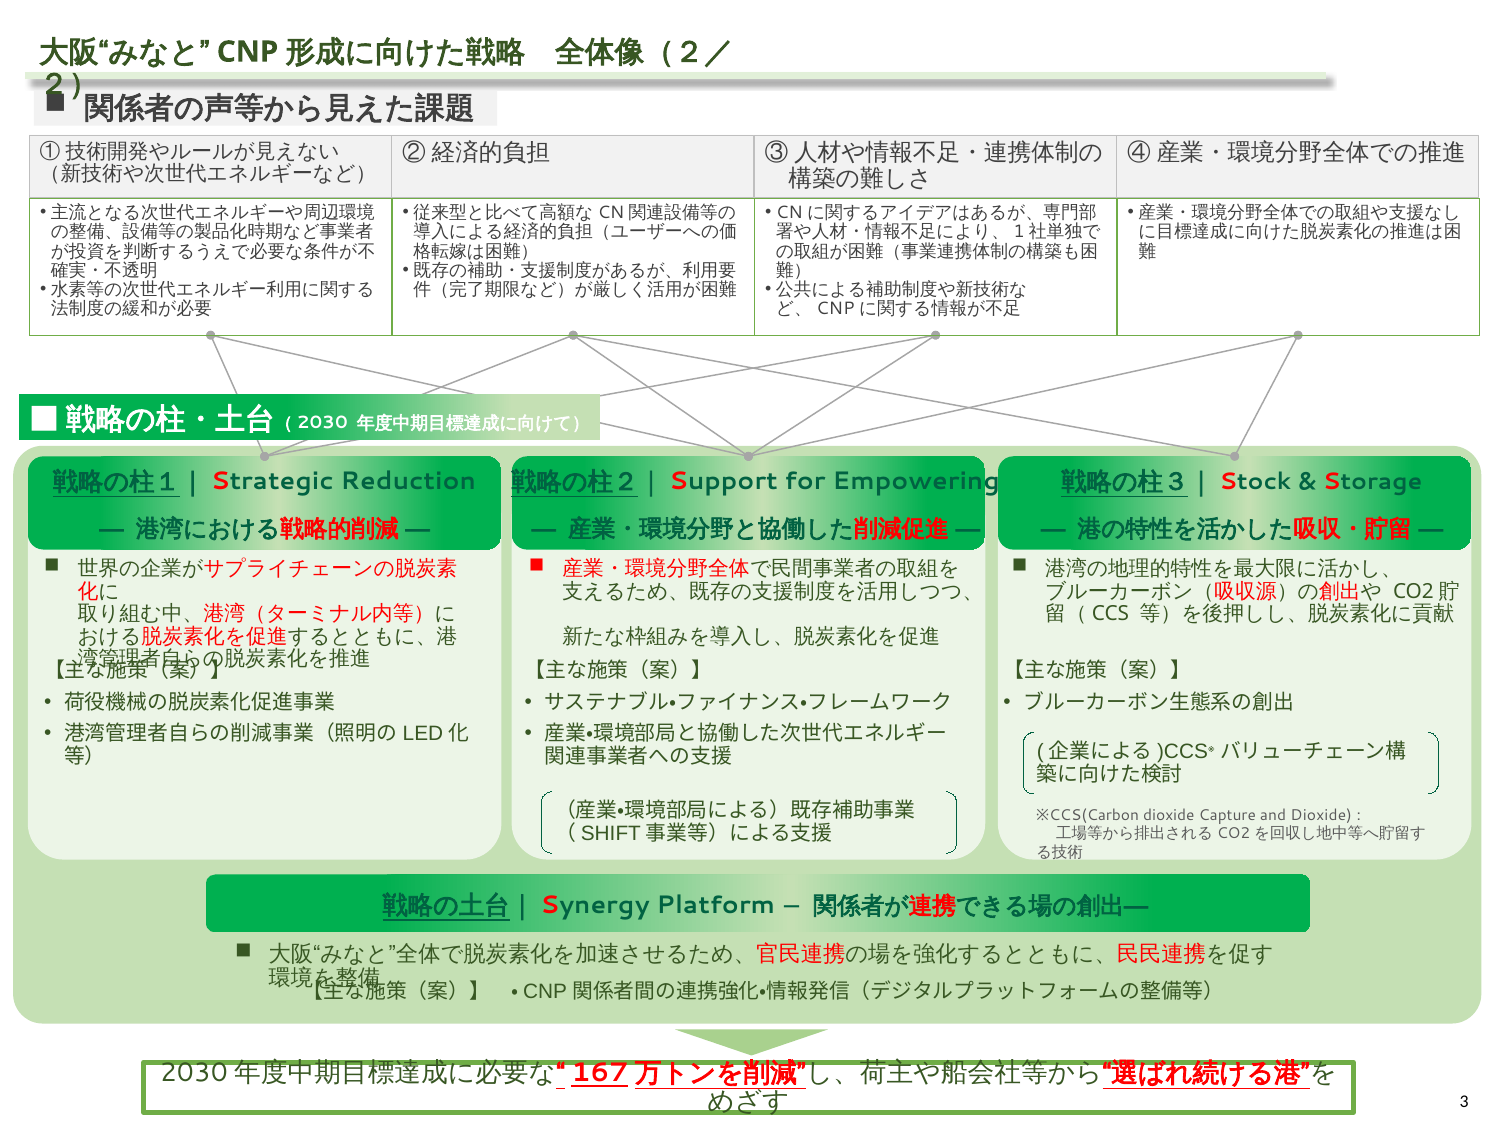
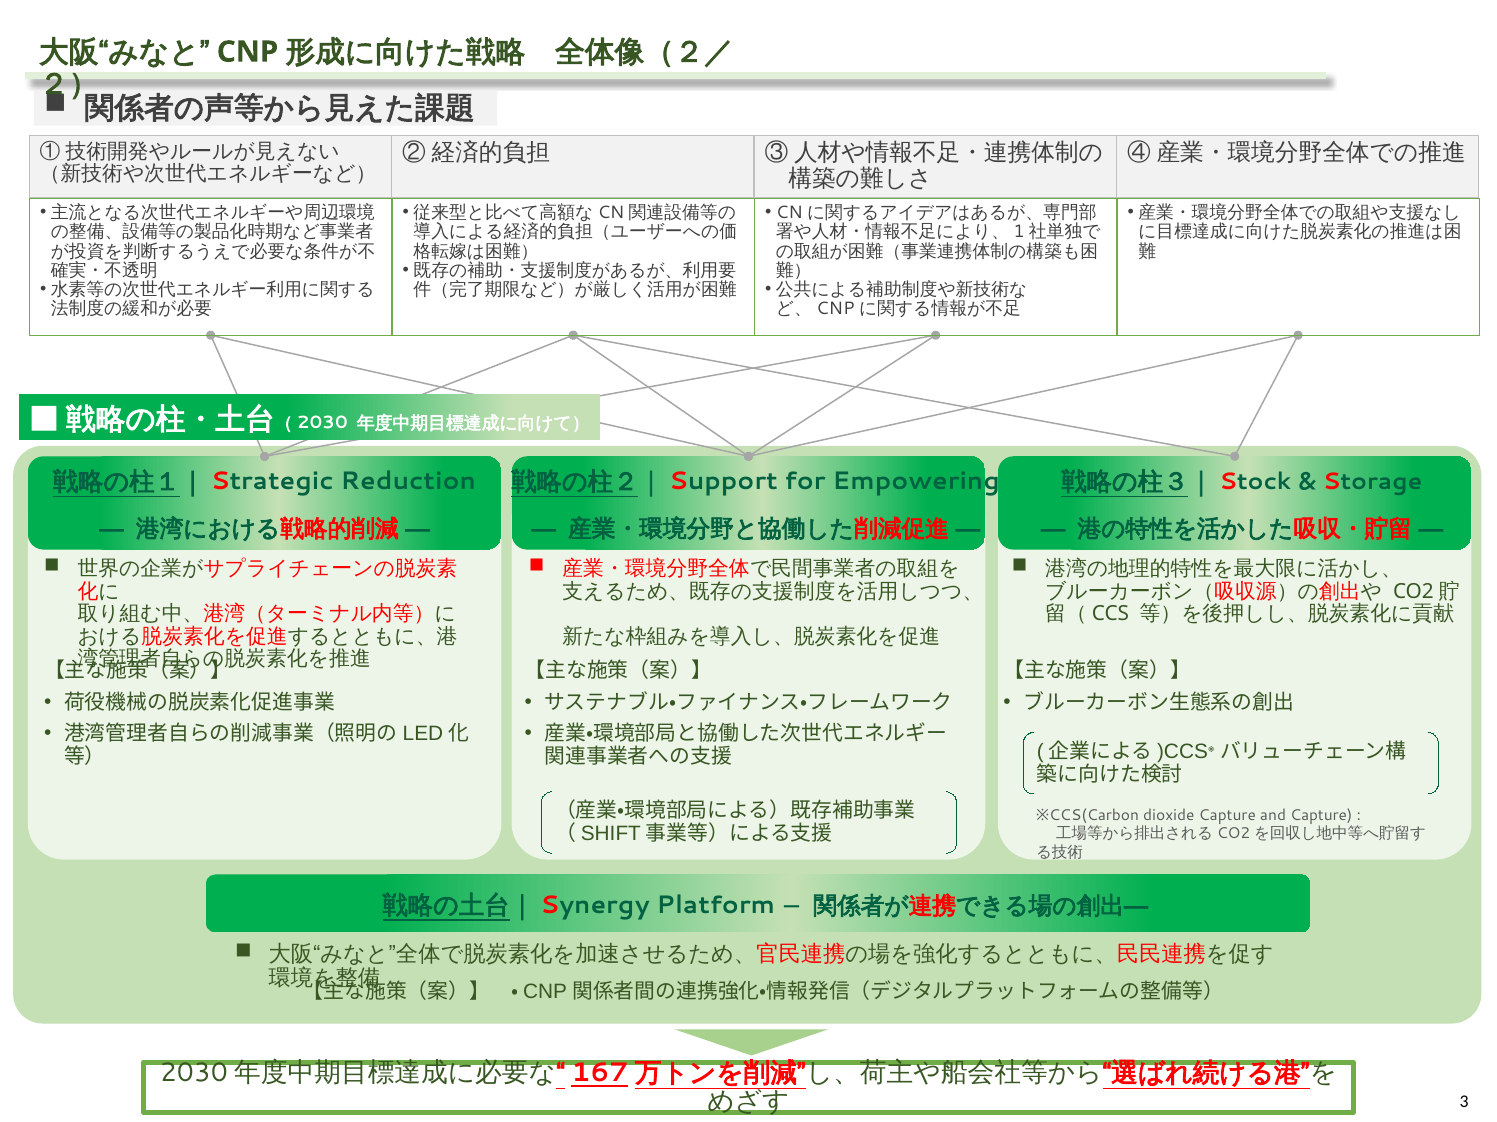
and Dioxide: Dioxide -> Capture
